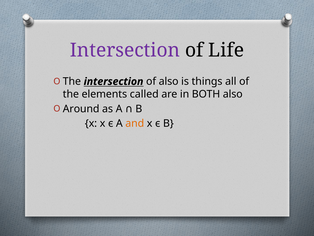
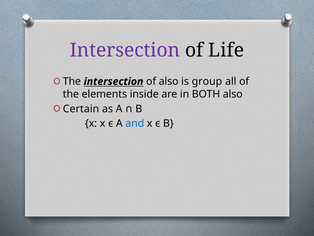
things: things -> group
called: called -> inside
Around: Around -> Certain
and colour: orange -> blue
